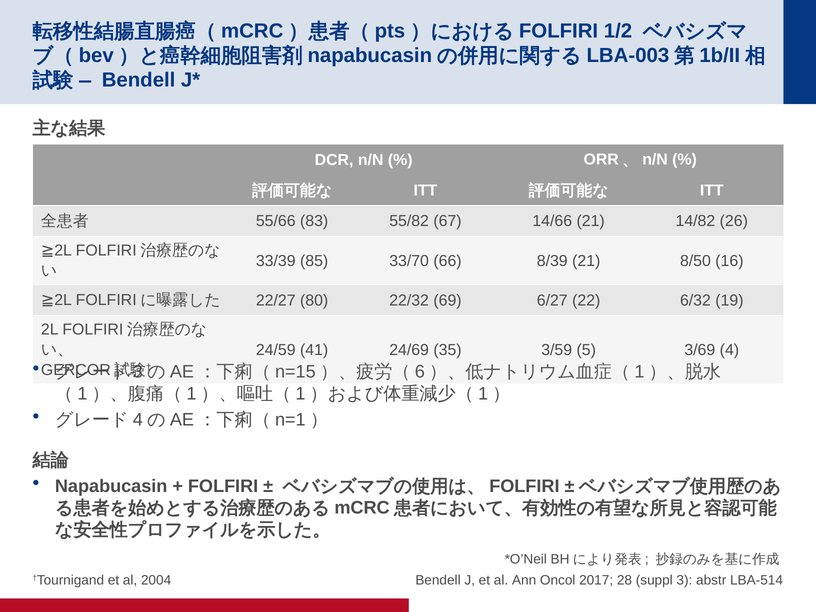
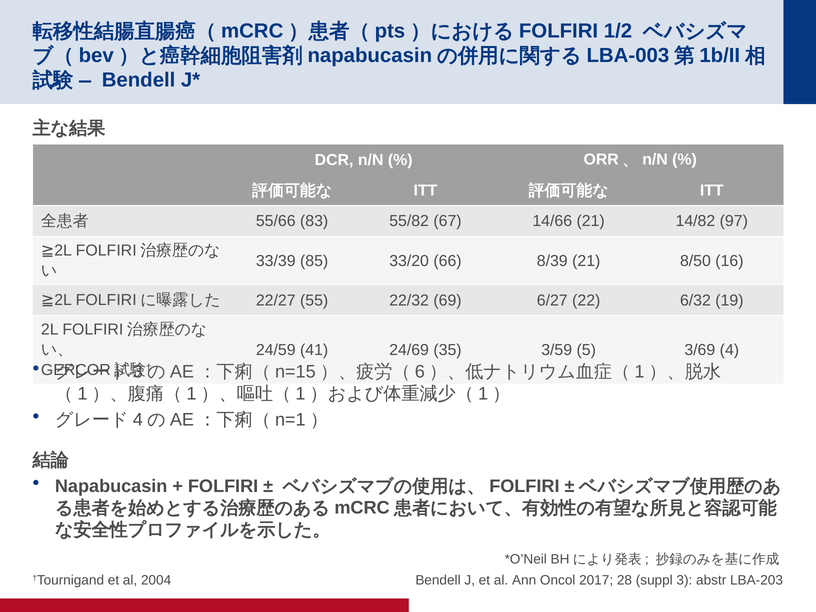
26: 26 -> 97
33/70: 33/70 -> 33/20
80: 80 -> 55
LBA-514: LBA-514 -> LBA-203
